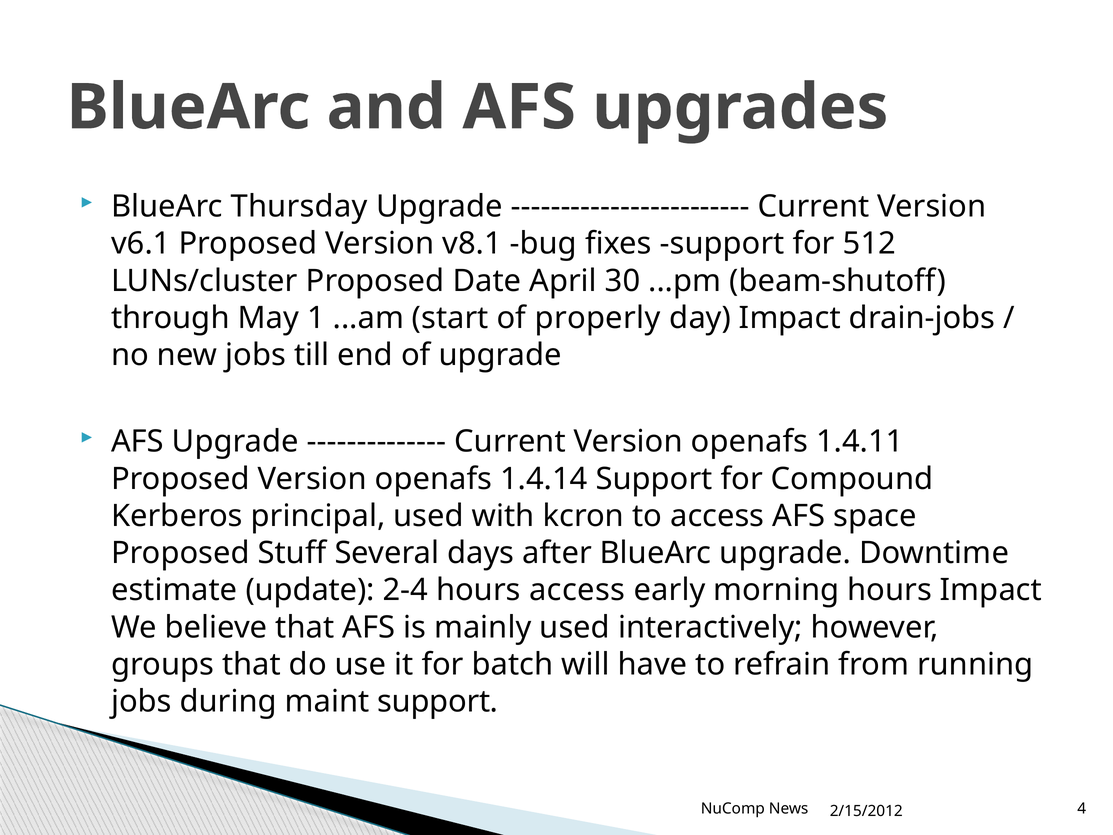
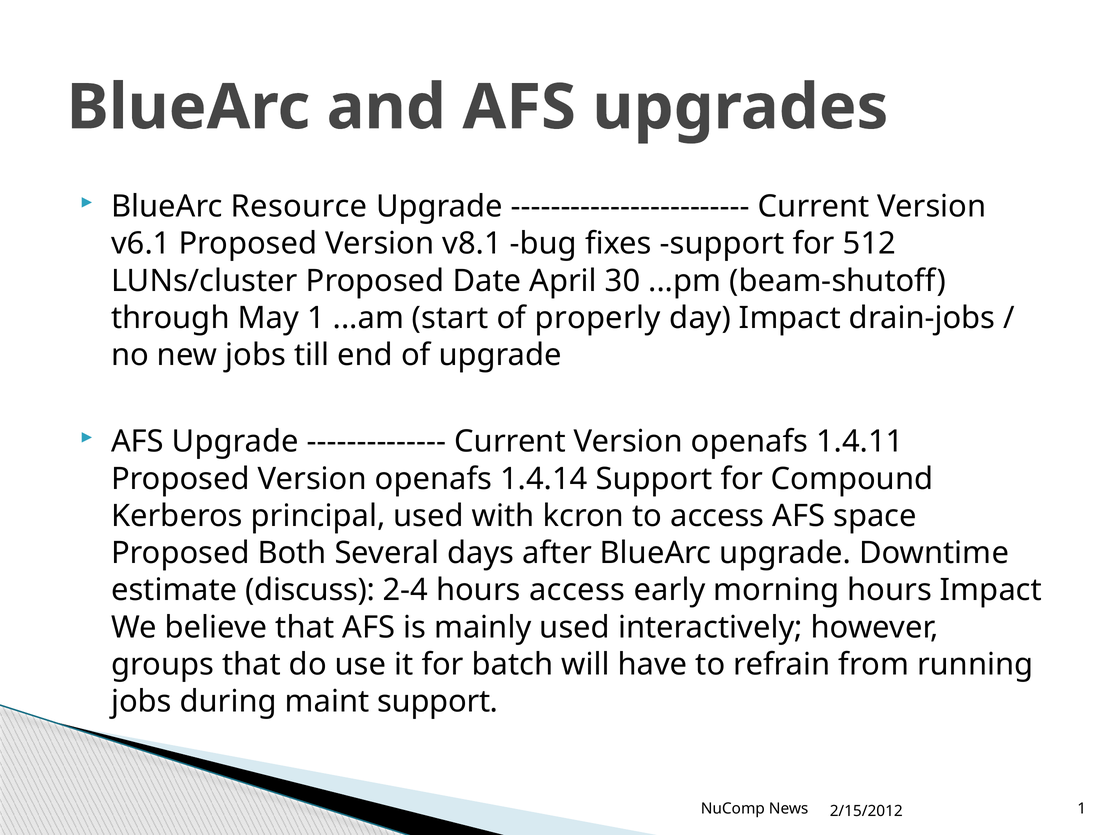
Thursday: Thursday -> Resource
Stuff: Stuff -> Both
update: update -> discuss
News 4: 4 -> 1
